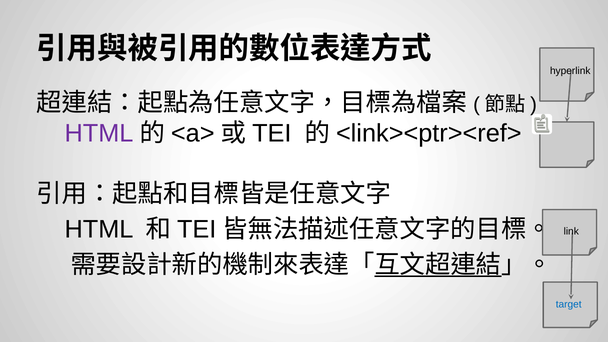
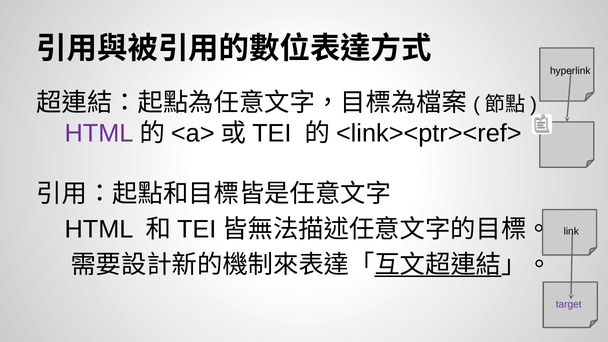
target colour: blue -> purple
